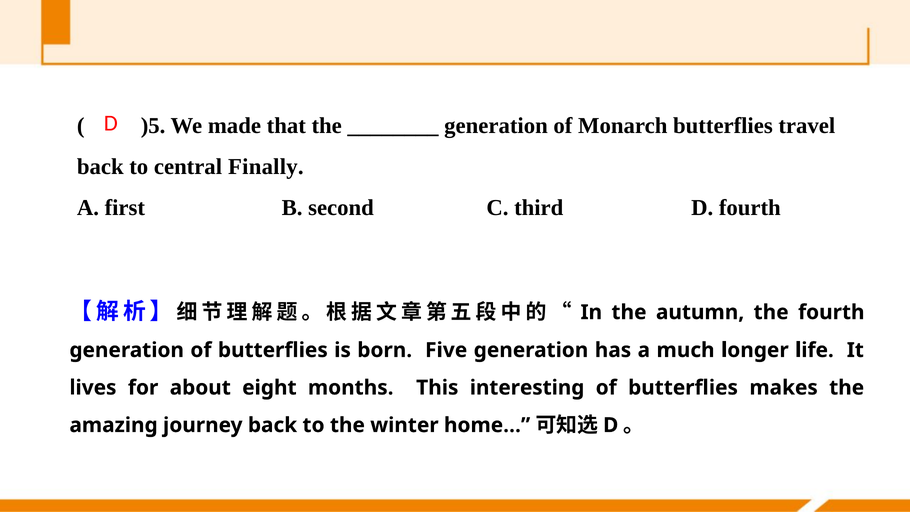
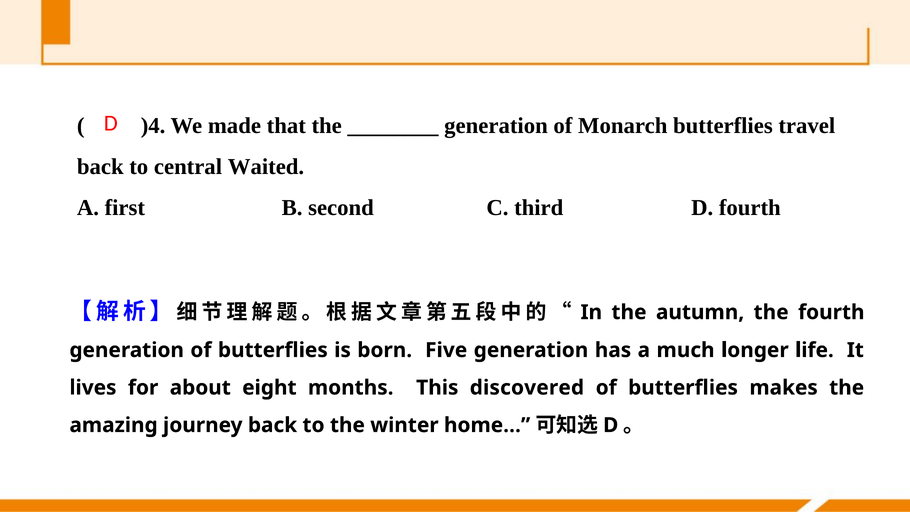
)5: )5 -> )4
Finally: Finally -> Waited
interesting: interesting -> discovered
